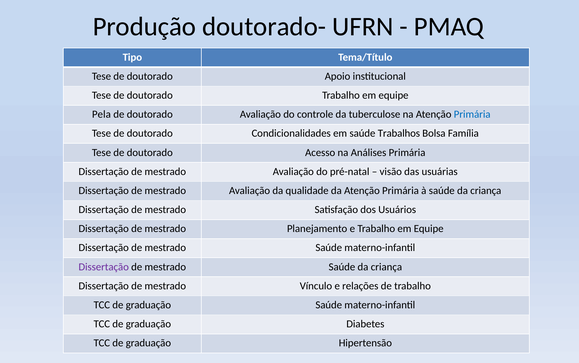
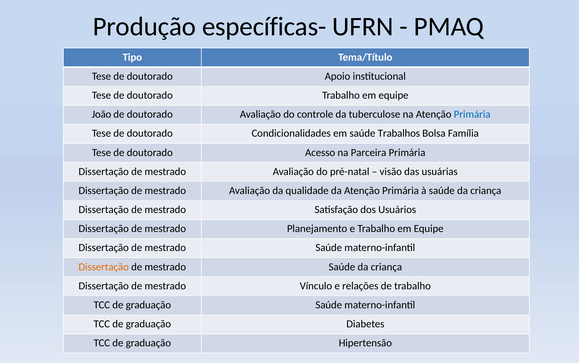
doutorado-: doutorado- -> específicas-
Pela: Pela -> João
Análises: Análises -> Parceira
Dissertação at (104, 267) colour: purple -> orange
